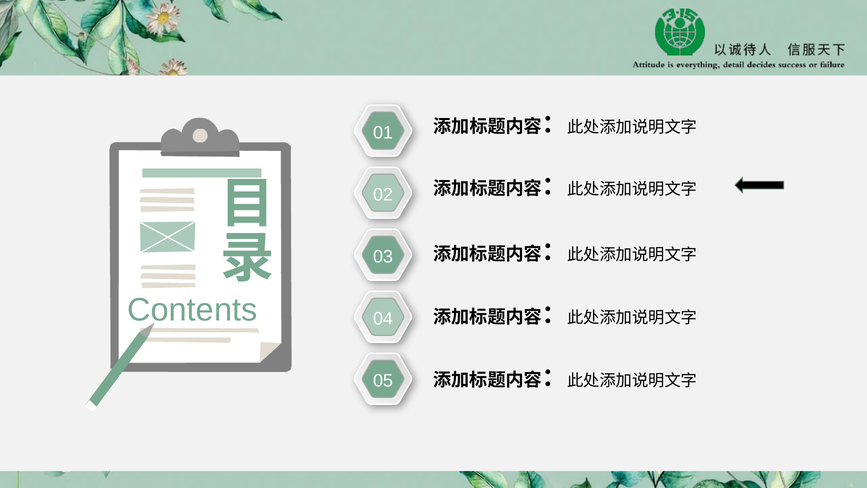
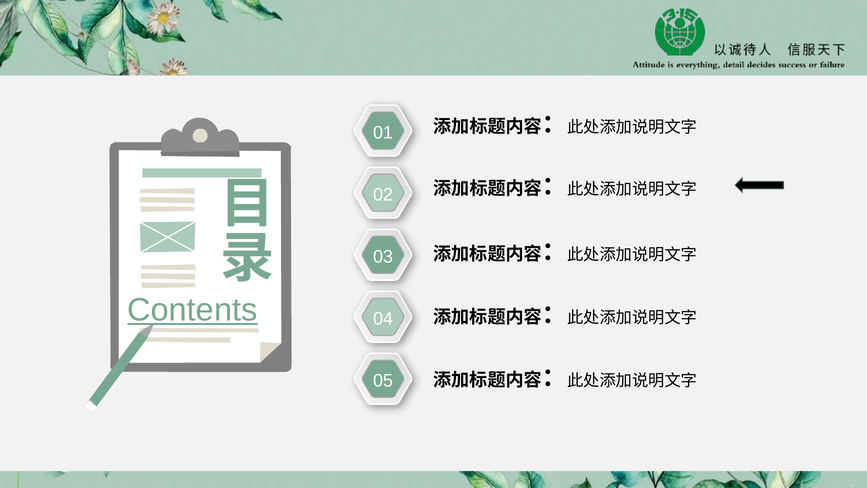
Contents underline: none -> present
